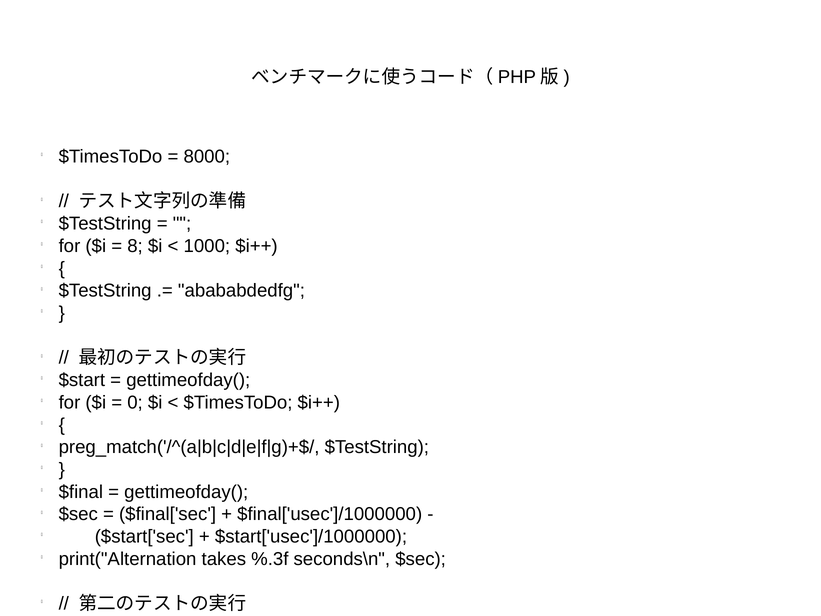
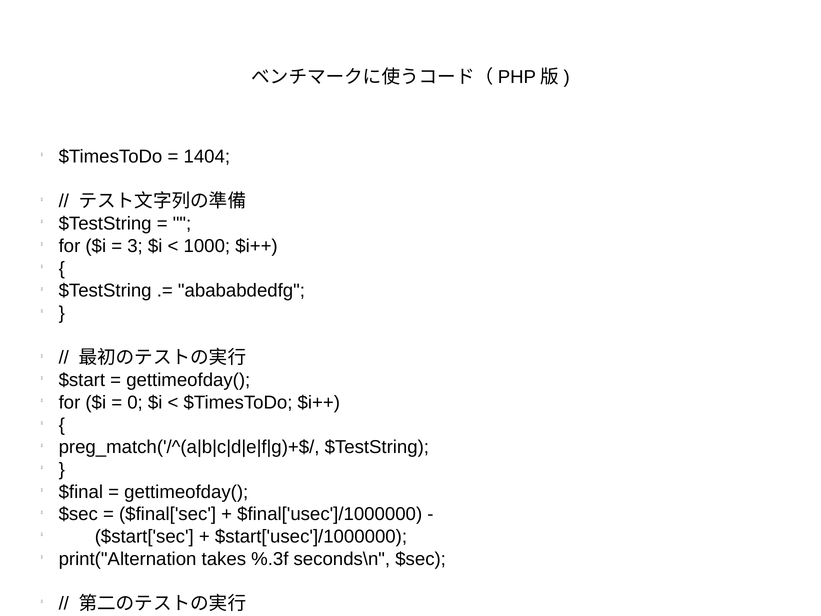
8000: 8000 -> 1404
8: 8 -> 3
